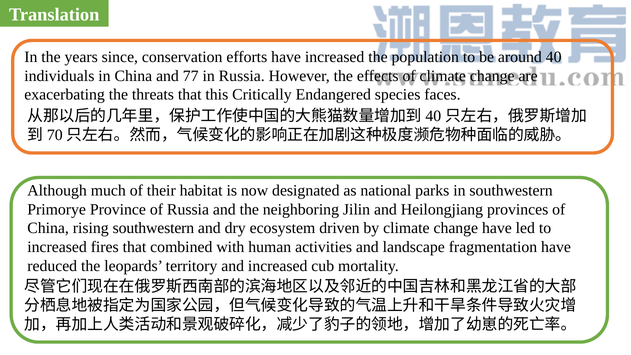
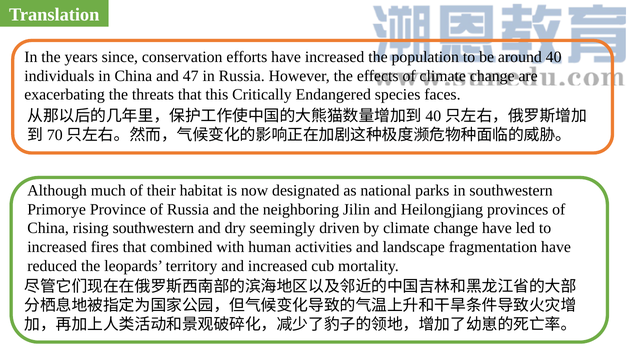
77: 77 -> 47
ecosystem: ecosystem -> seemingly
